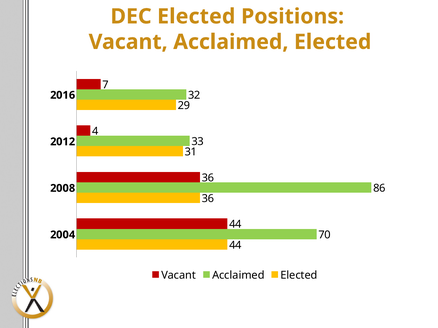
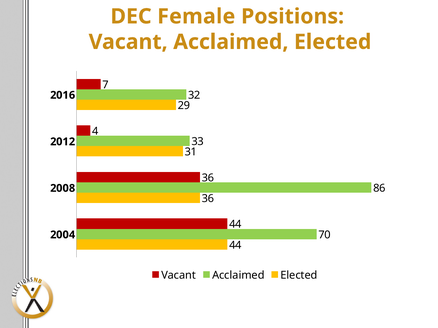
DEC Elected: Elected -> Female
